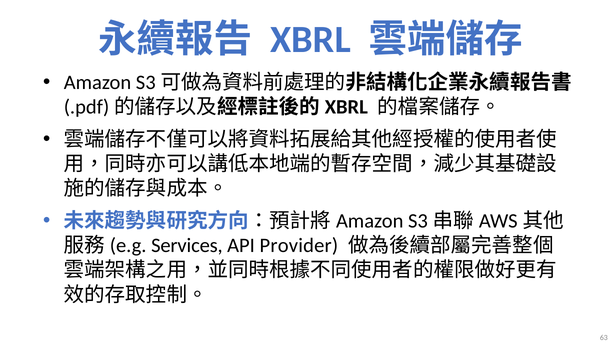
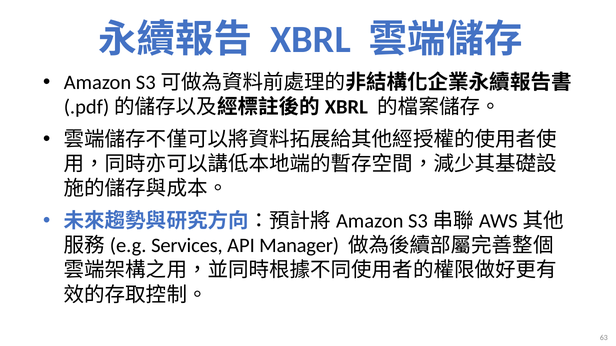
Provider: Provider -> Manager
